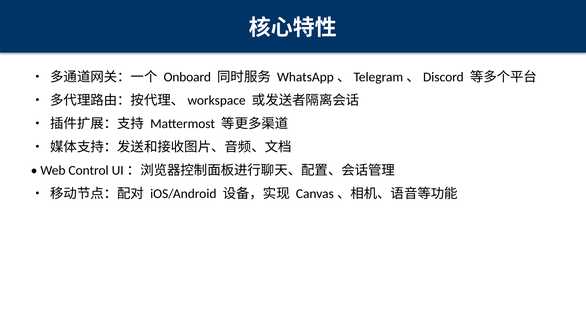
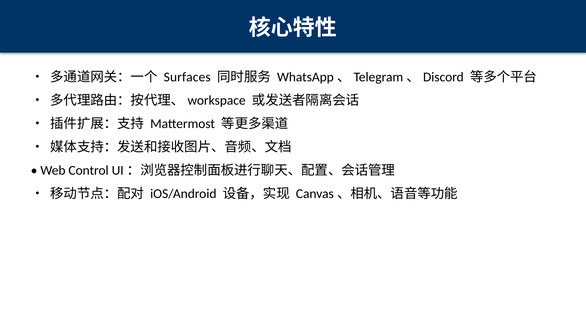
Onboard: Onboard -> Surfaces
